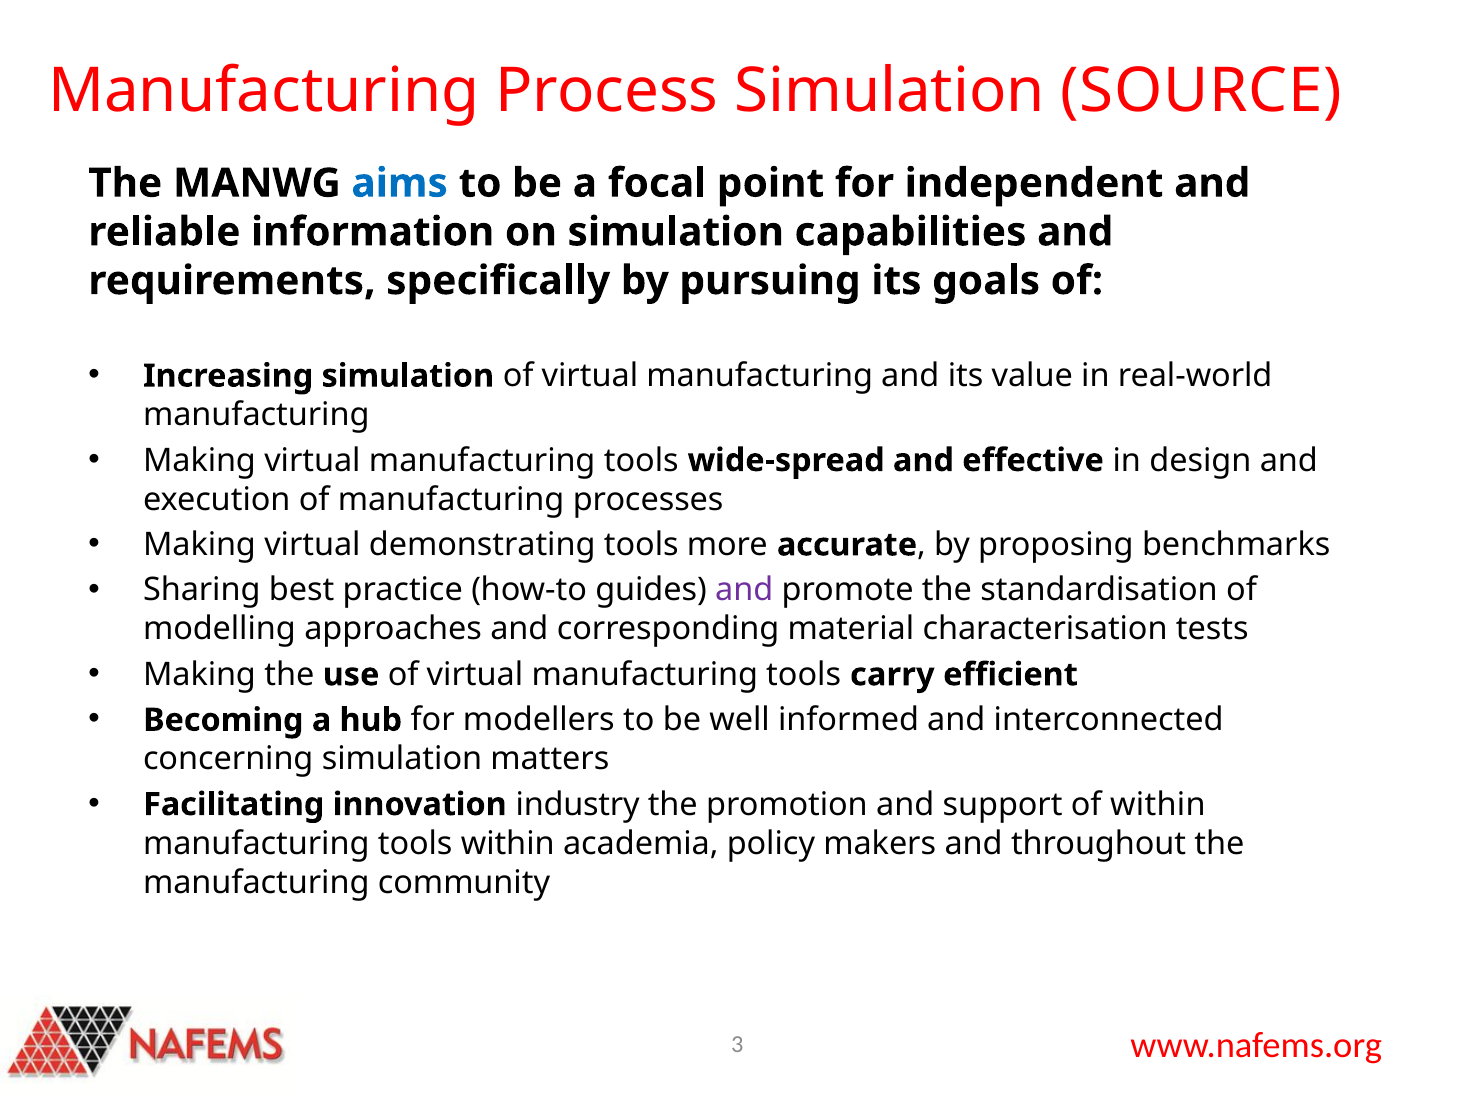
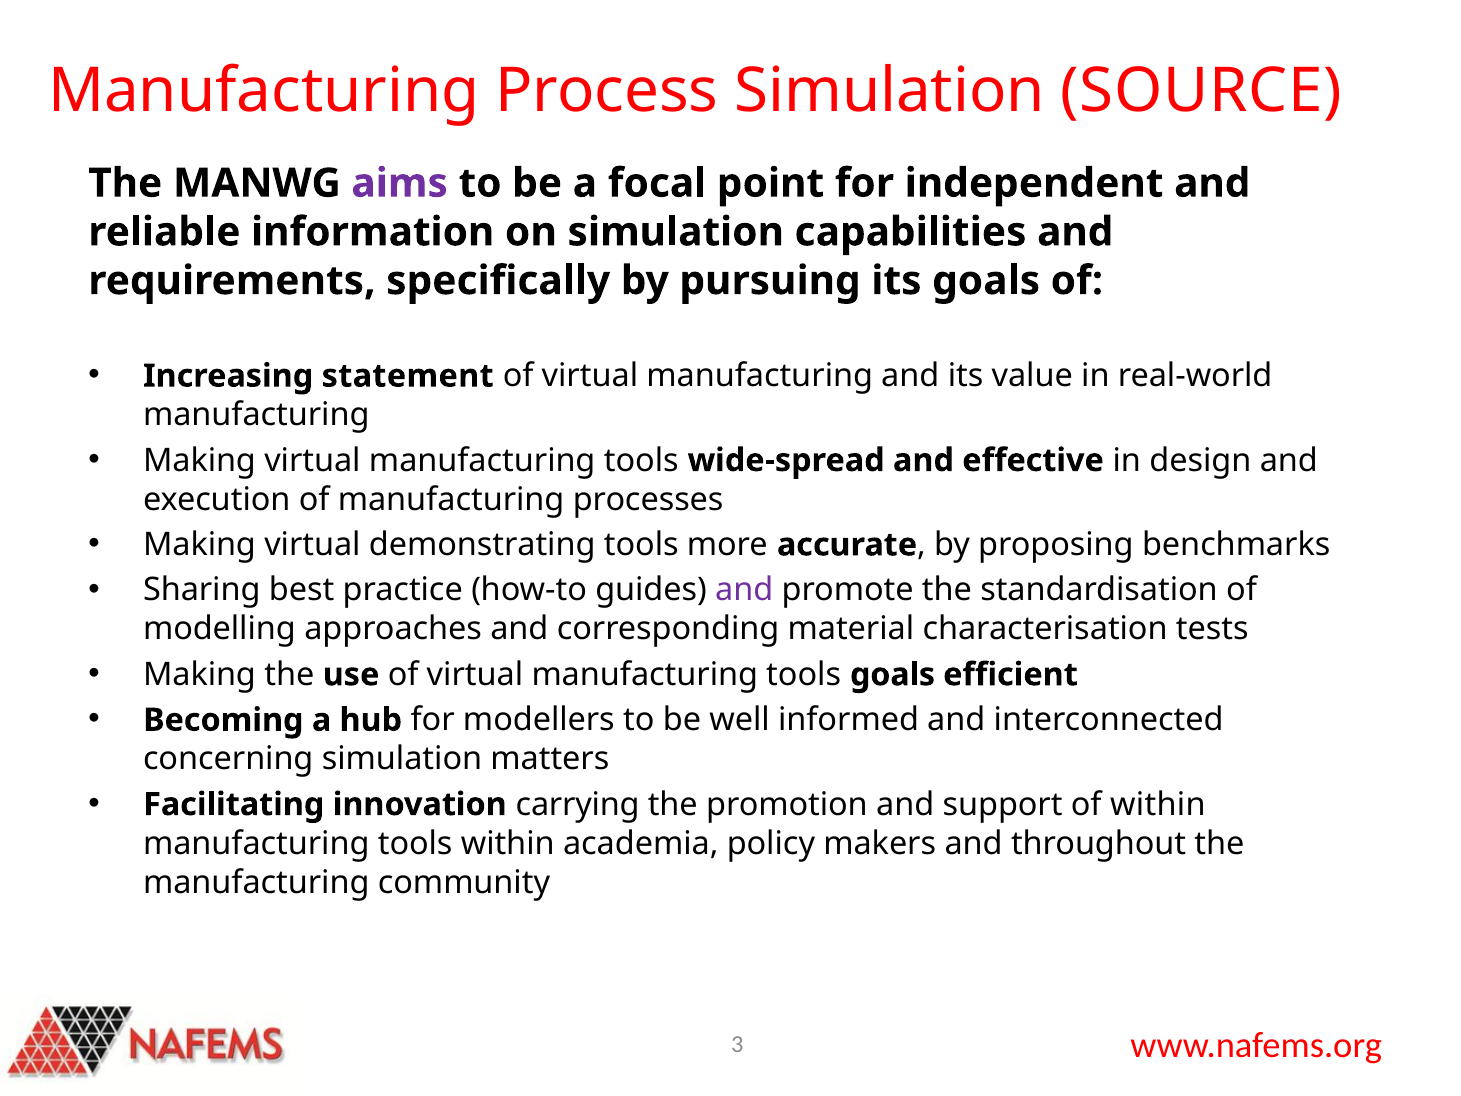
aims colour: blue -> purple
Increasing simulation: simulation -> statement
tools carry: carry -> goals
industry: industry -> carrying
